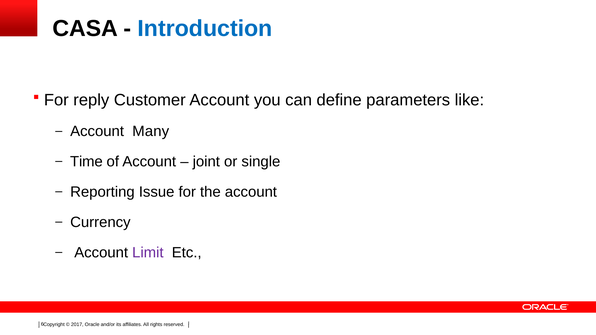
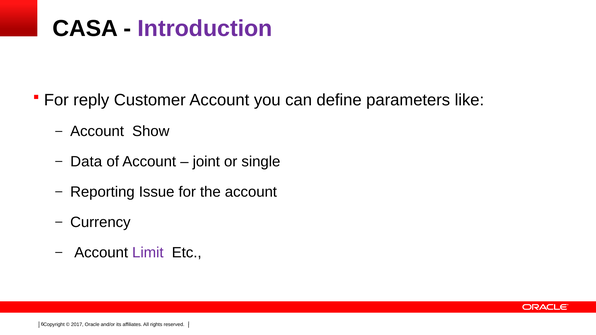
Introduction colour: blue -> purple
Many: Many -> Show
Time: Time -> Data
